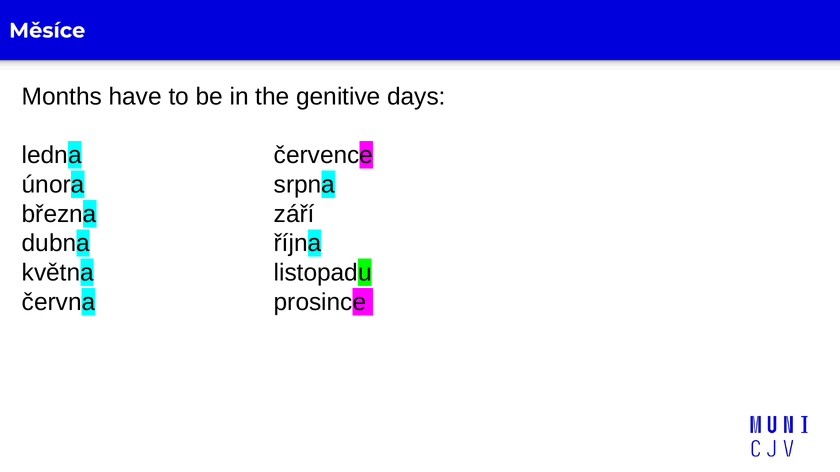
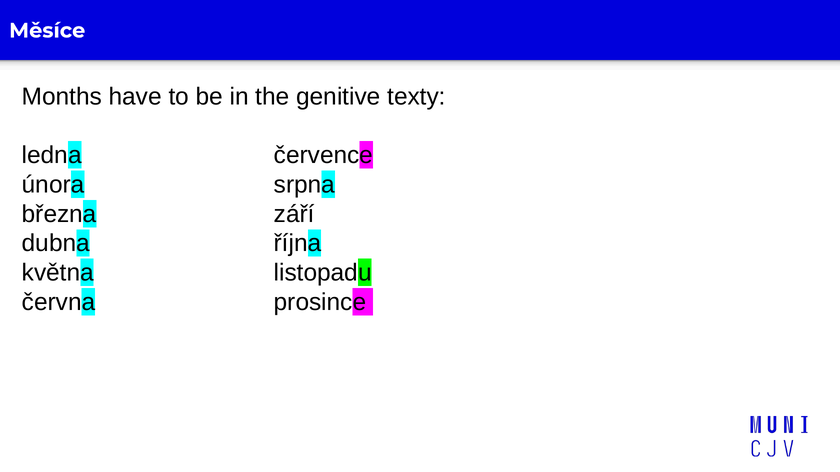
days: days -> texty
